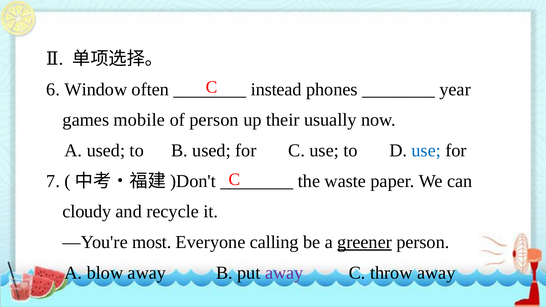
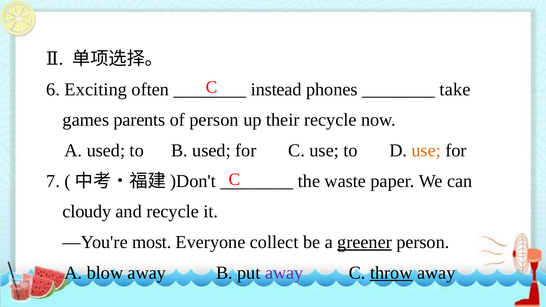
Window: Window -> Exciting
year: year -> take
mobile: mobile -> parents
their usually: usually -> recycle
use at (426, 151) colour: blue -> orange
calling: calling -> collect
throw underline: none -> present
